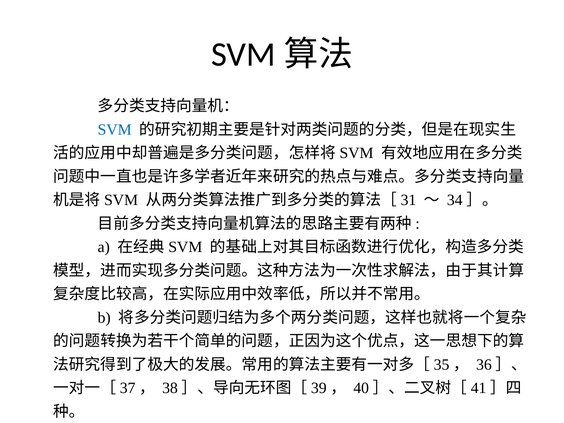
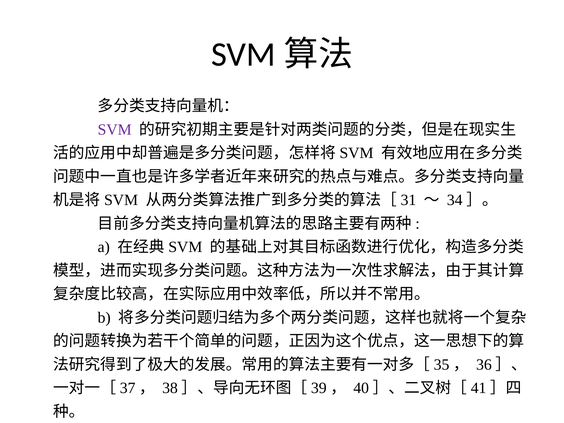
SVM colour: blue -> purple
